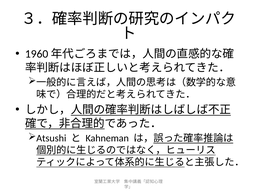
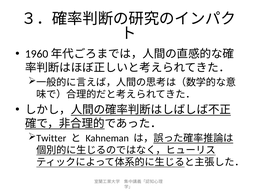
Atsushi: Atsushi -> Twitter
